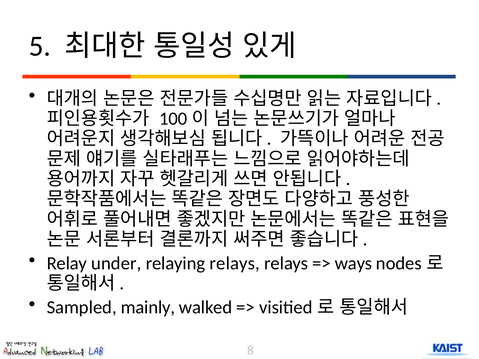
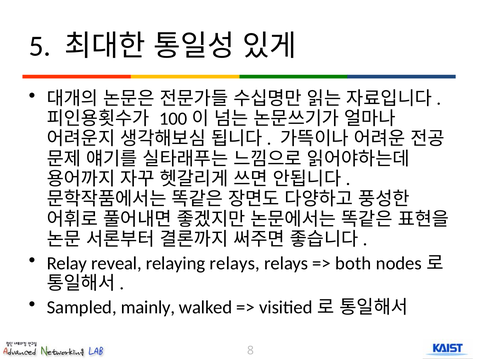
under: under -> reveal
ways: ways -> both
